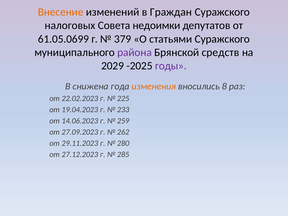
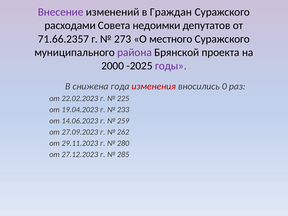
Внесение colour: orange -> purple
налоговых: налоговых -> расходами
61.05.0699: 61.05.0699 -> 71.66.2357
379: 379 -> 273
статьями: статьями -> местного
средств: средств -> проекта
2029: 2029 -> 2000
изменения colour: orange -> red
8: 8 -> 0
